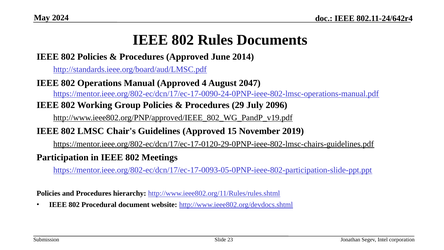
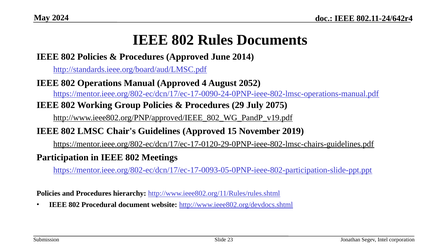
2047: 2047 -> 2052
2096: 2096 -> 2075
